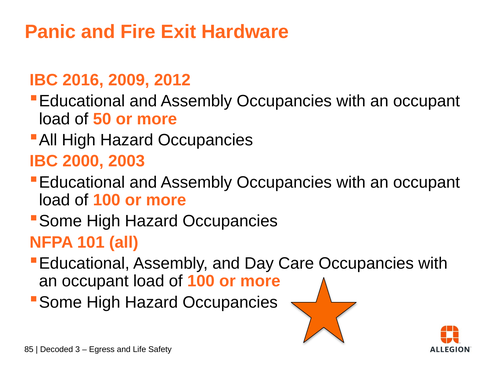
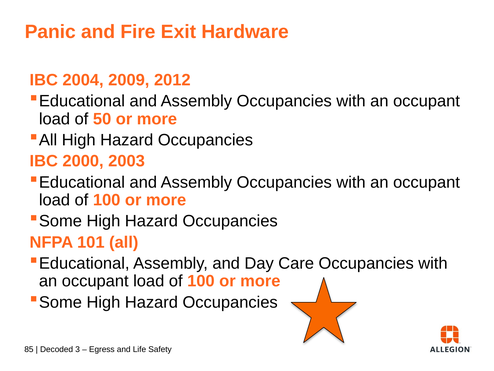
2016: 2016 -> 2004
